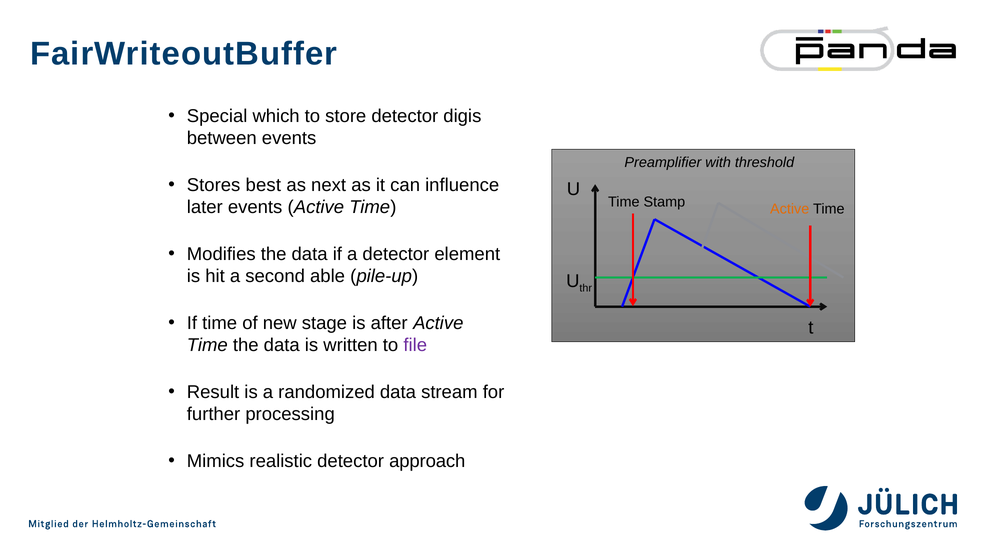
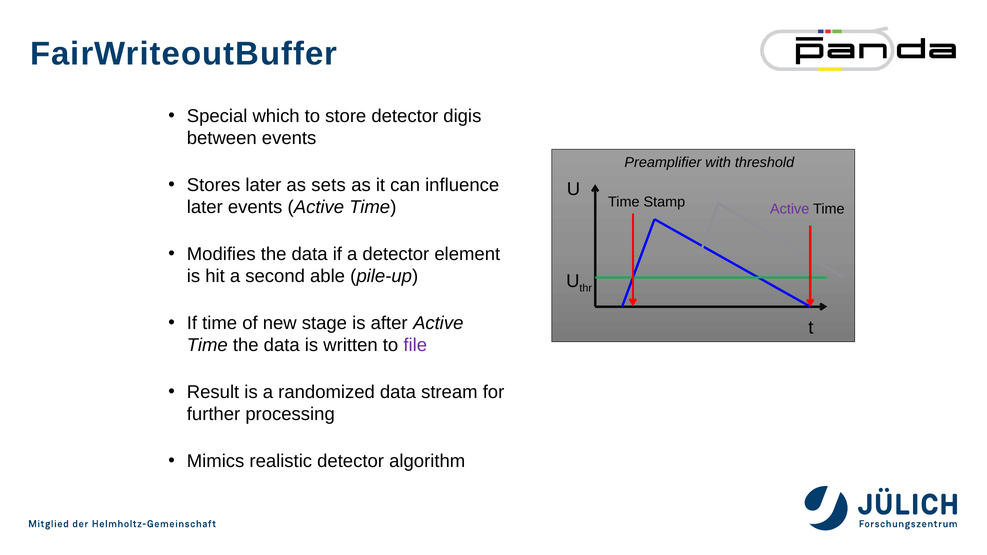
Stores best: best -> later
next: next -> sets
Active at (790, 209) colour: orange -> purple
approach: approach -> algorithm
